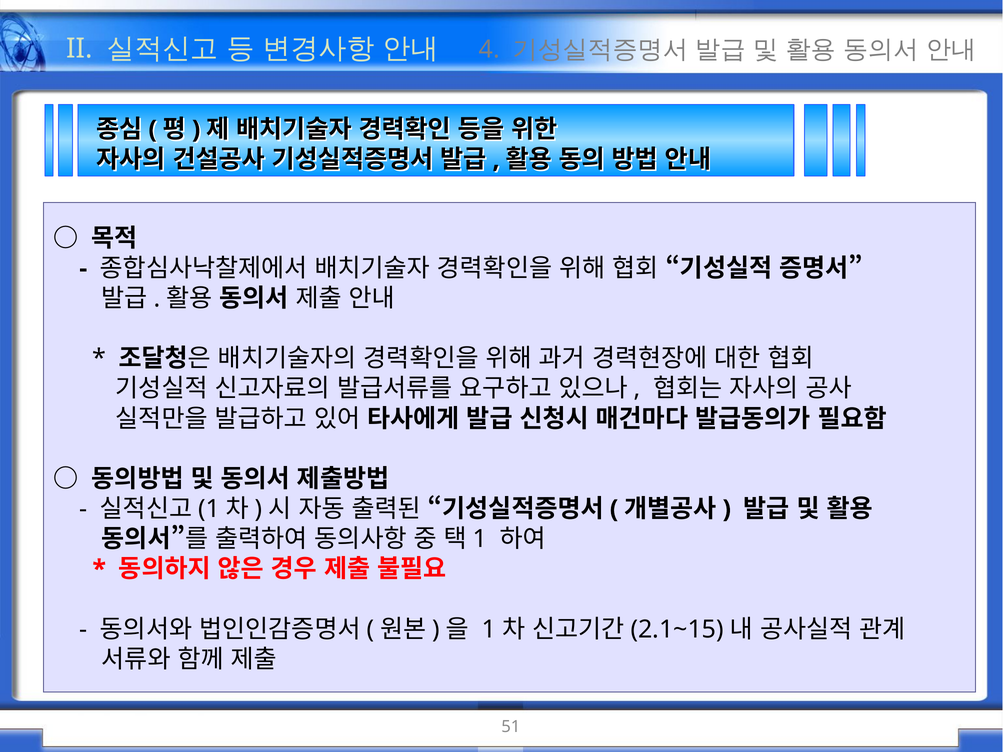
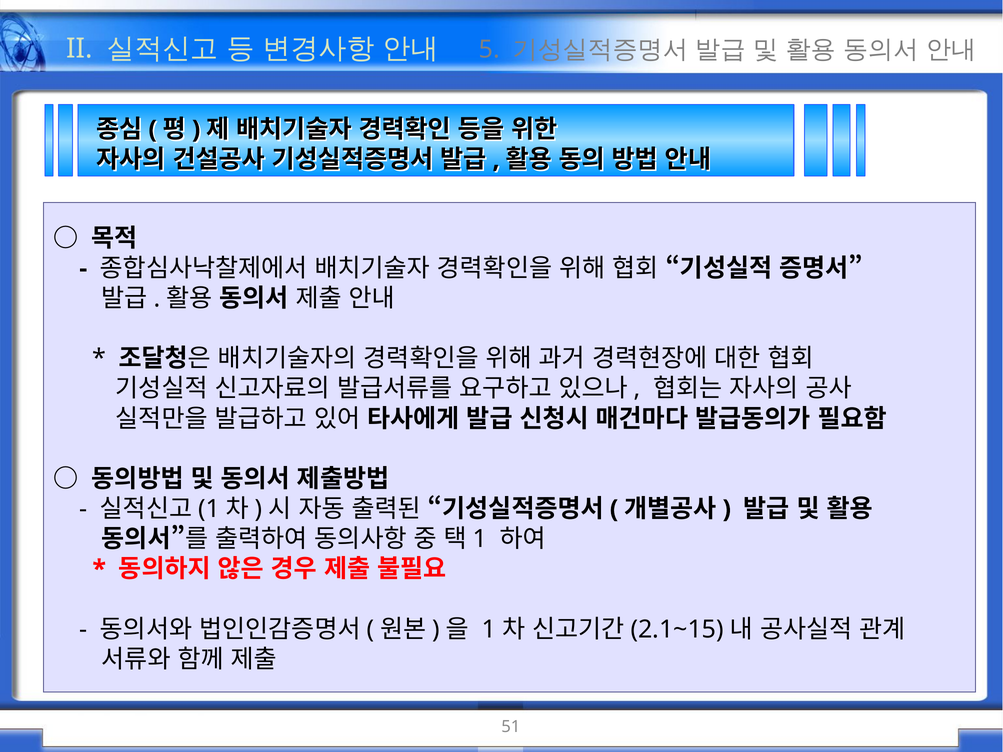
4: 4 -> 5
